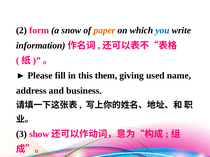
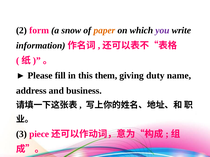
you colour: blue -> purple
used: used -> duty
show: show -> piece
